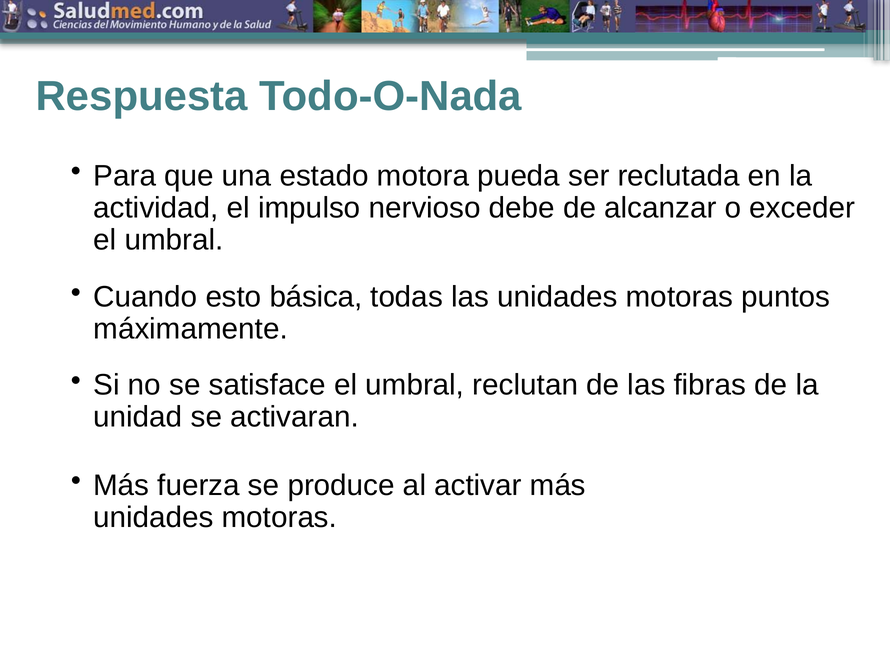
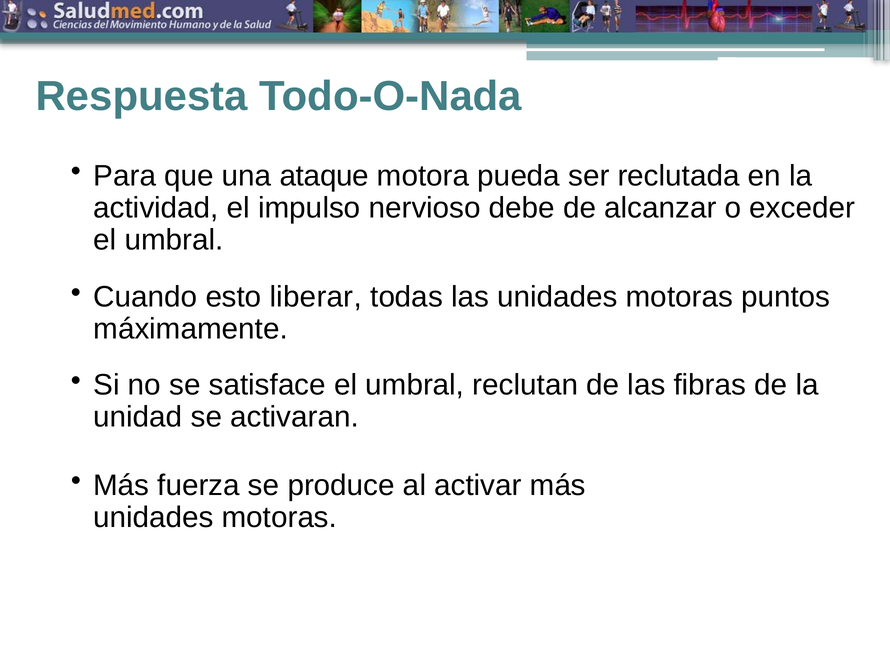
estado: estado -> ataque
básica: básica -> liberar
